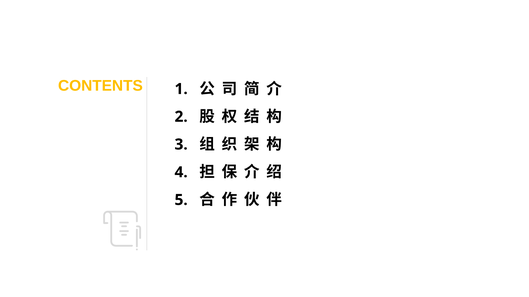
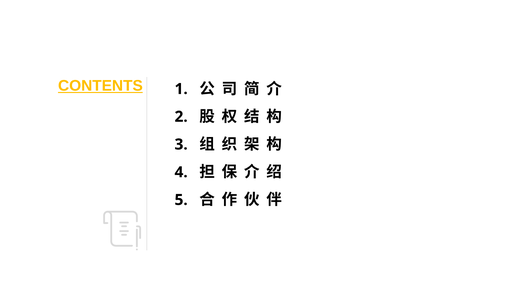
CONTENTS underline: none -> present
